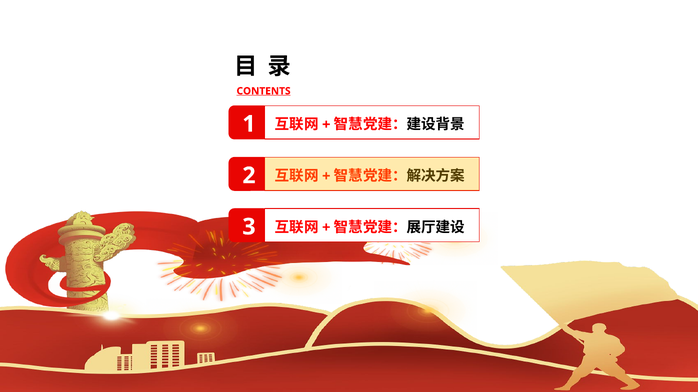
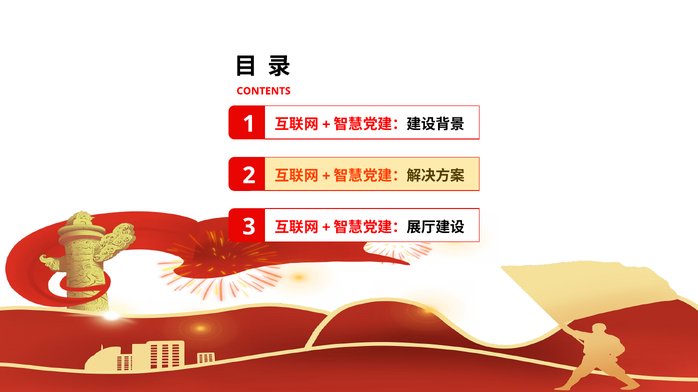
CONTENTS underline: present -> none
